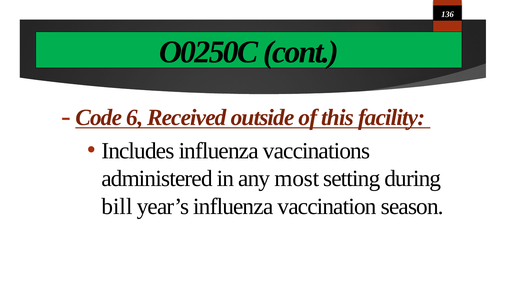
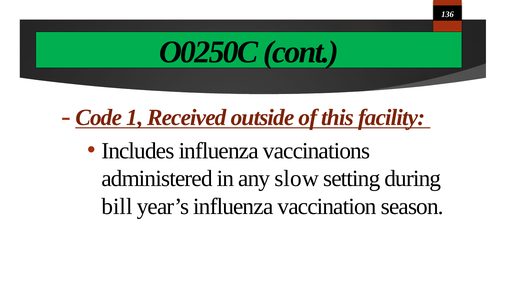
6: 6 -> 1
most: most -> slow
